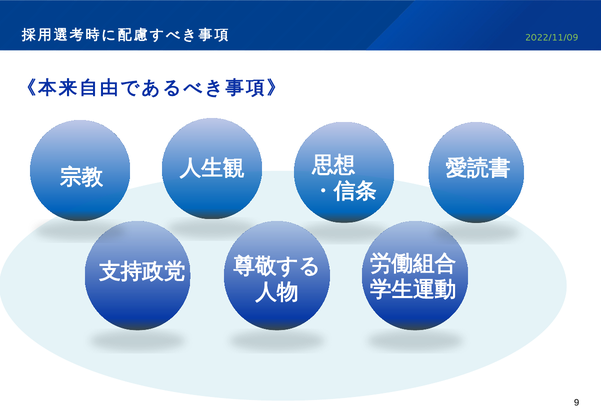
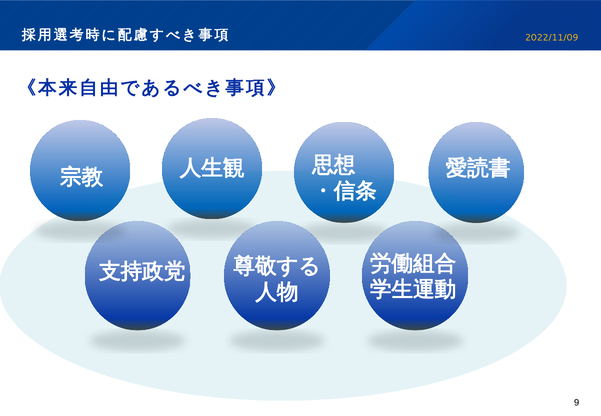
2022/11/09 colour: light green -> yellow
